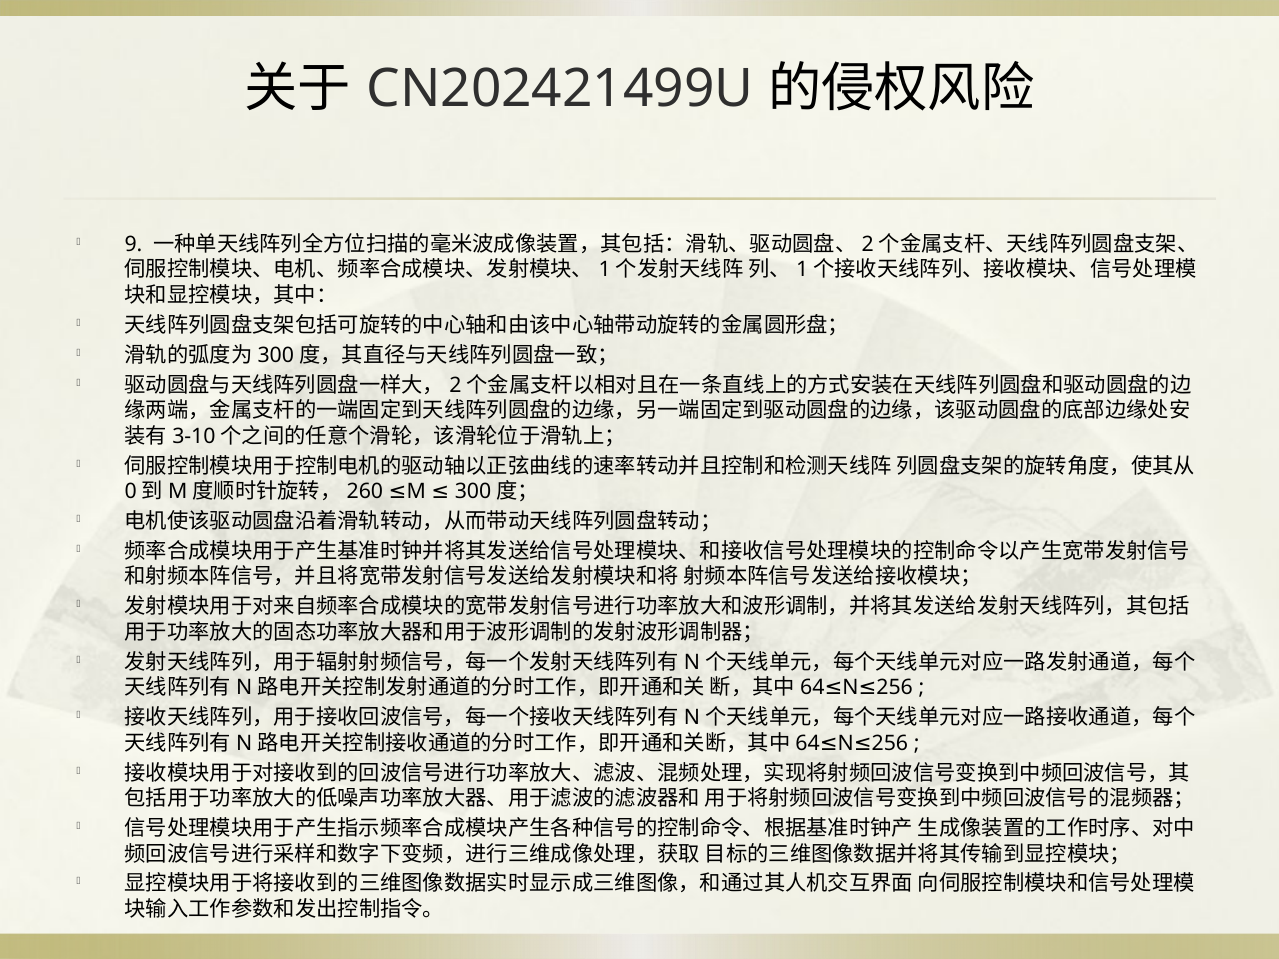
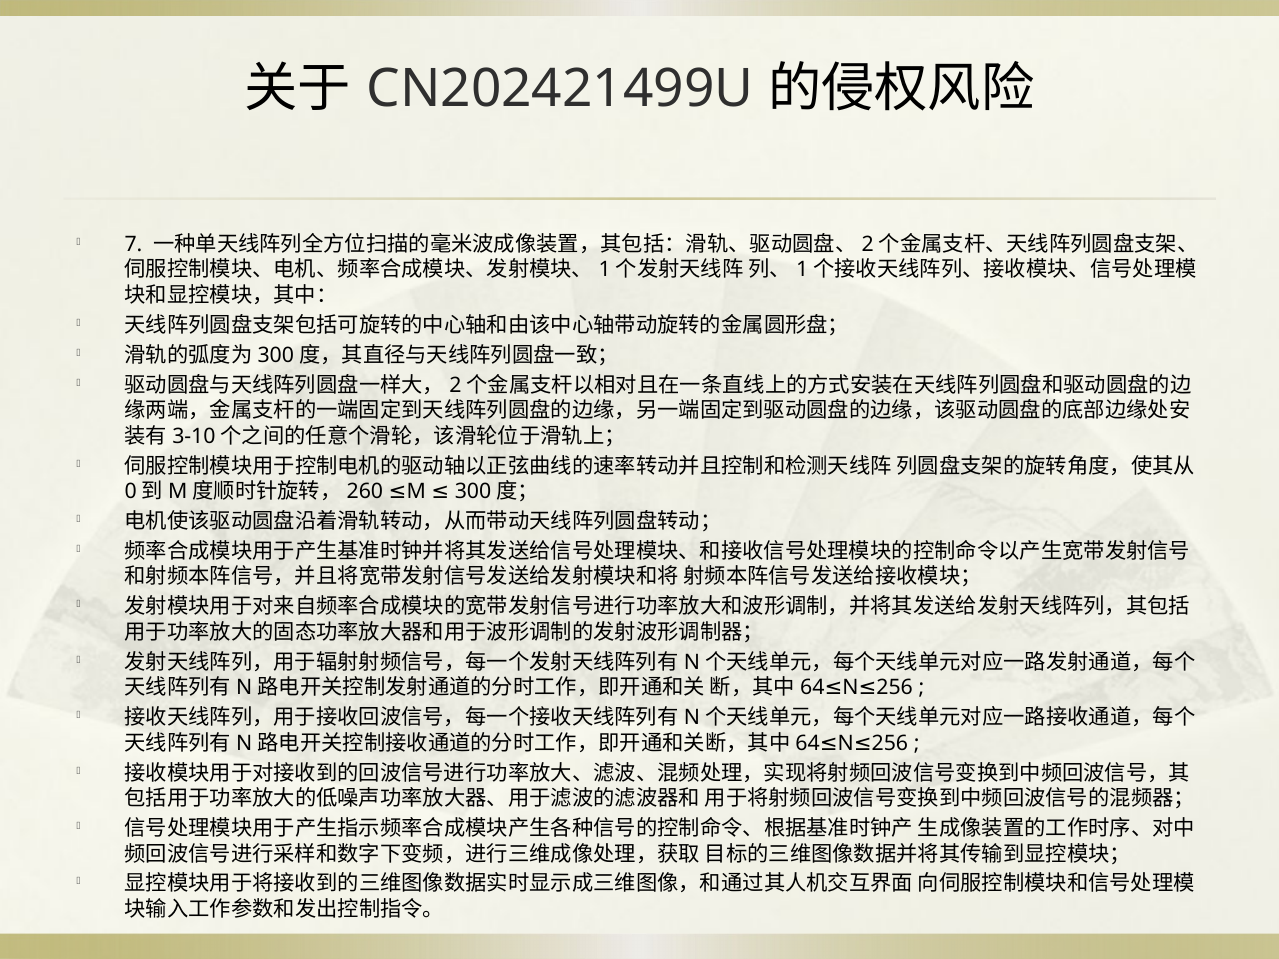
9: 9 -> 7
